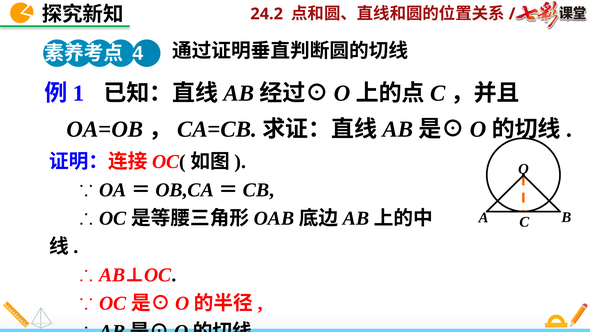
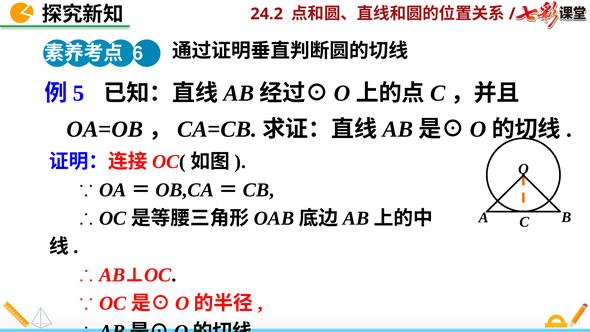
4: 4 -> 6
1: 1 -> 5
